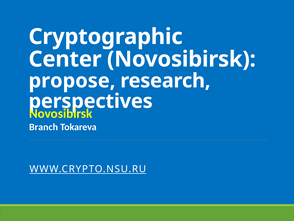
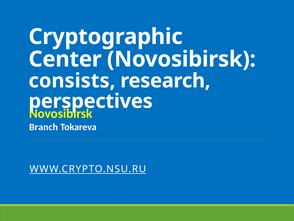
propose: propose -> consists
